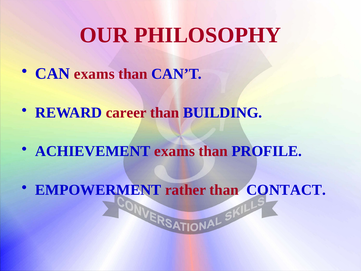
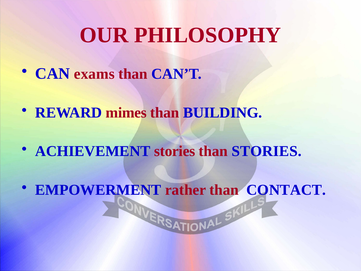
career: career -> mimes
ACHIEVEMENT exams: exams -> stories
than PROFILE: PROFILE -> STORIES
